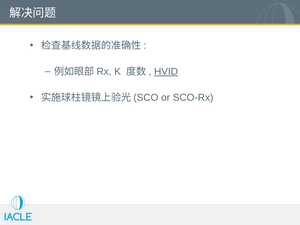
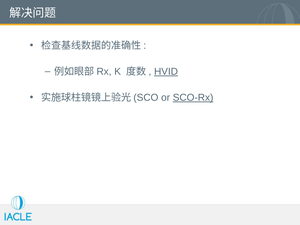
SCO-Rx underline: none -> present
